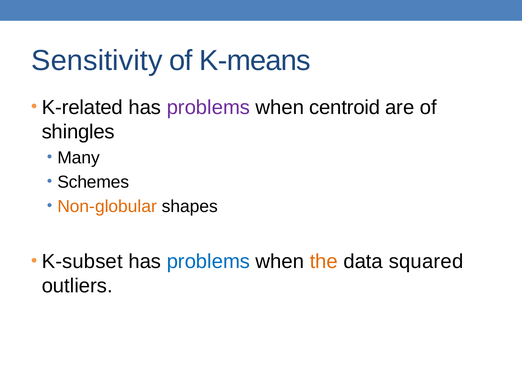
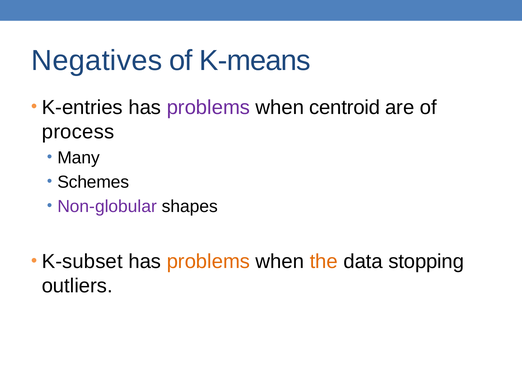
Sensitivity: Sensitivity -> Negatives
K-related: K-related -> K-entries
shingles: shingles -> process
Non-globular colour: orange -> purple
problems at (208, 262) colour: blue -> orange
squared: squared -> stopping
